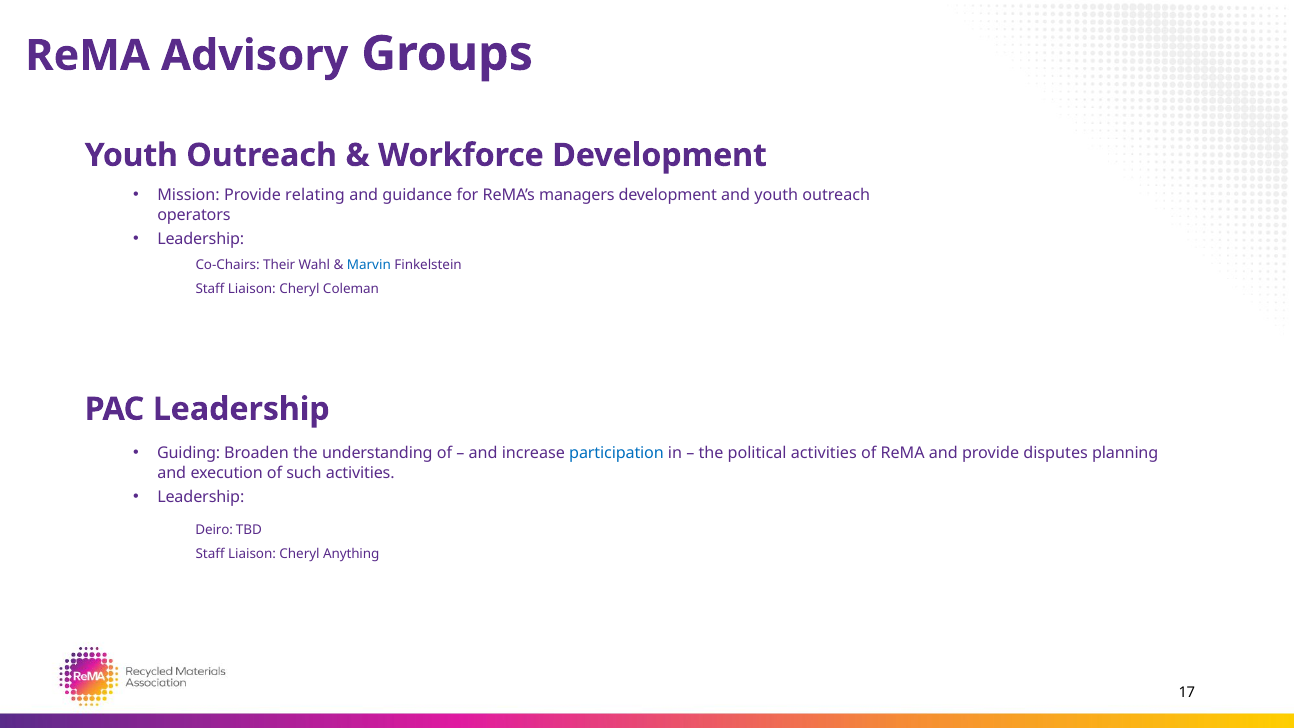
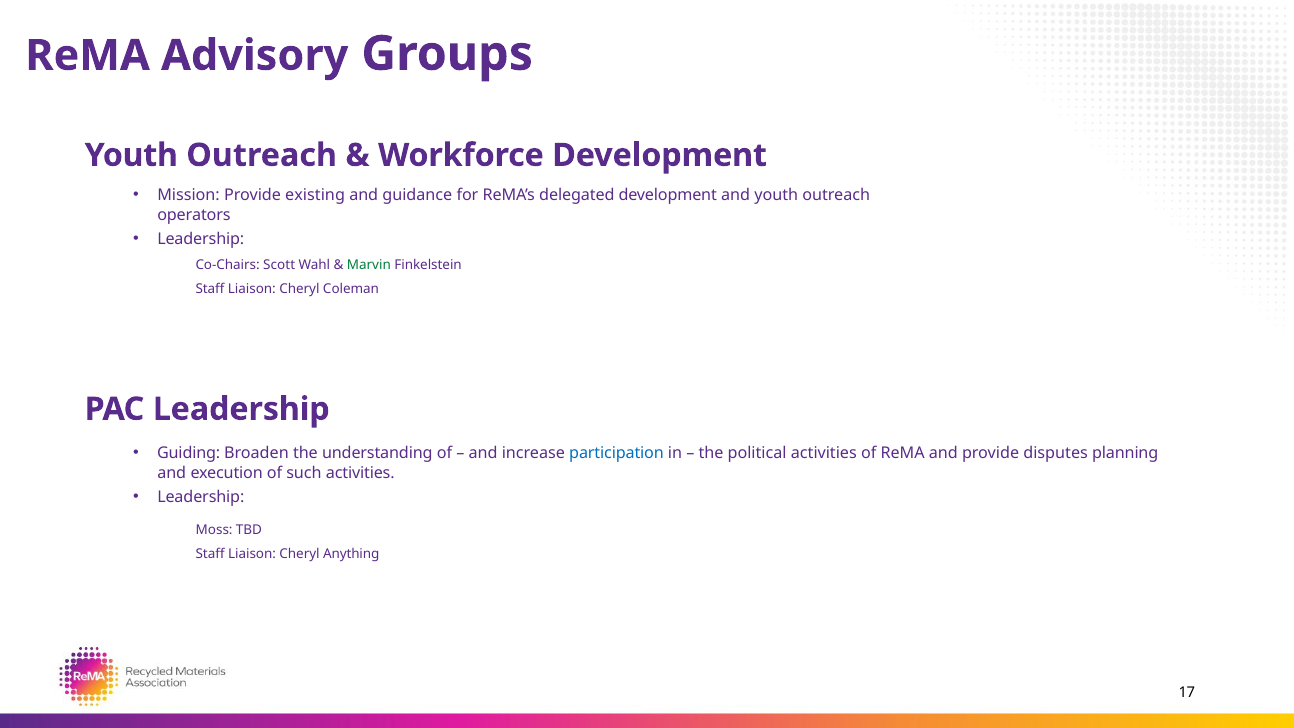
relating: relating -> existing
managers: managers -> delegated
Their: Their -> Scott
Marvin colour: blue -> green
Deiro: Deiro -> Moss
